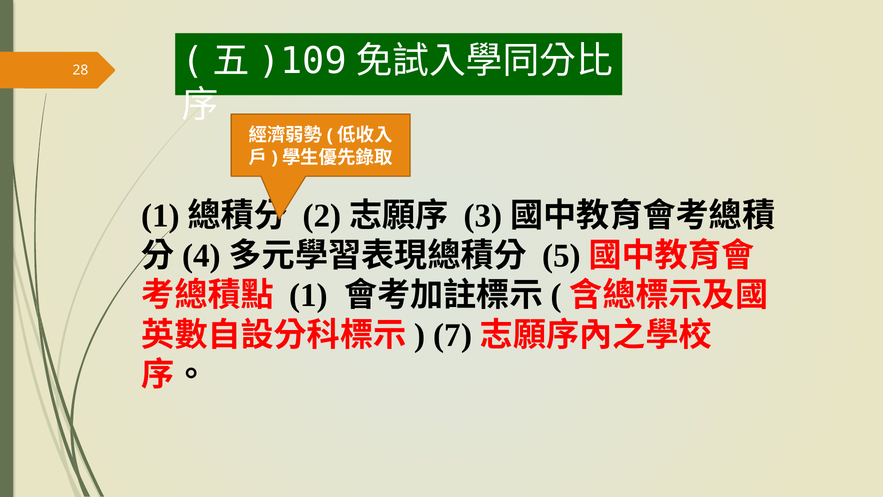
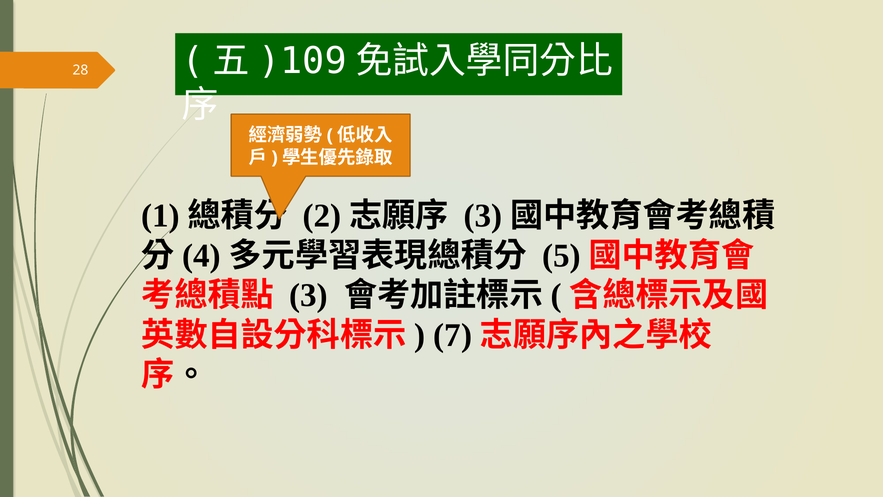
1 at (309, 295): 1 -> 3
